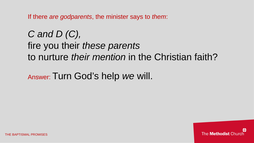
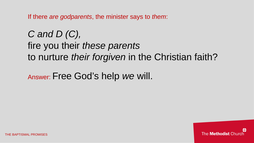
mention: mention -> forgiven
Turn: Turn -> Free
